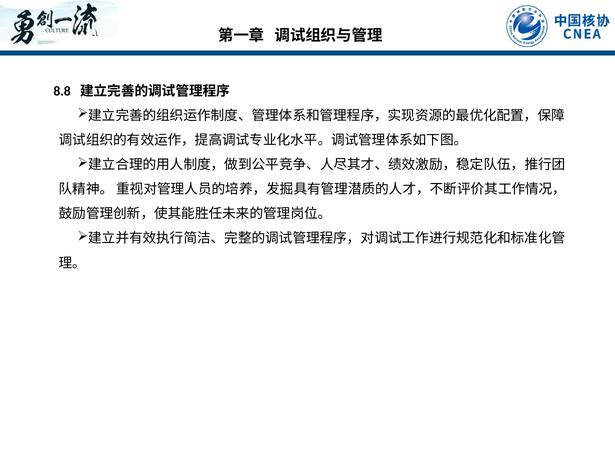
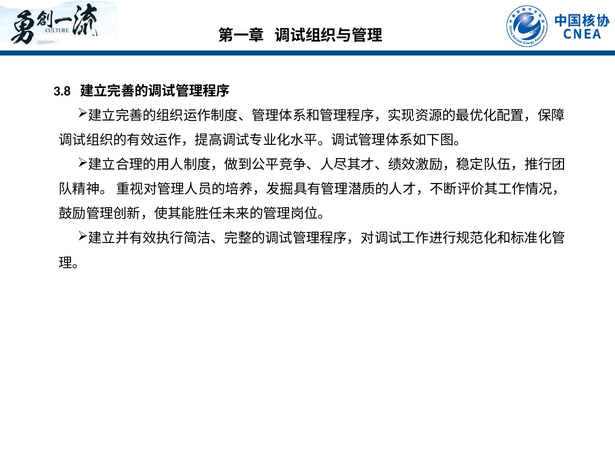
8.8: 8.8 -> 3.8
